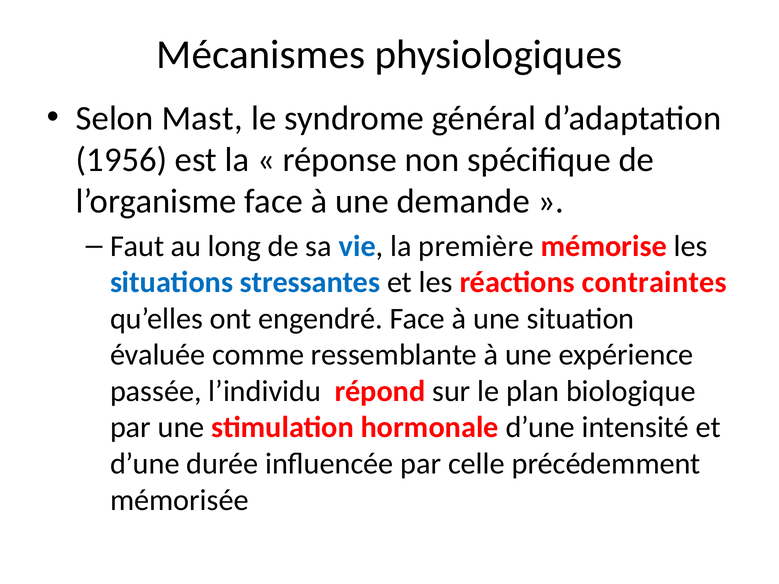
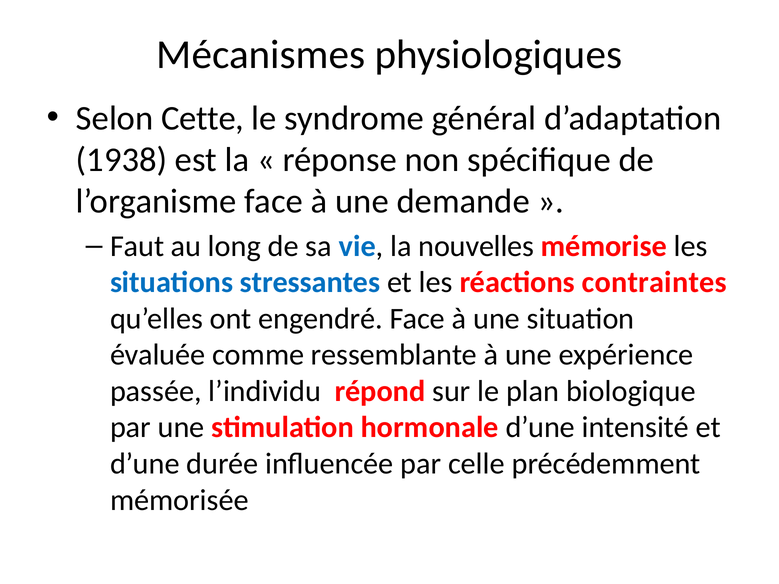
Mast: Mast -> Cette
1956: 1956 -> 1938
première: première -> nouvelles
